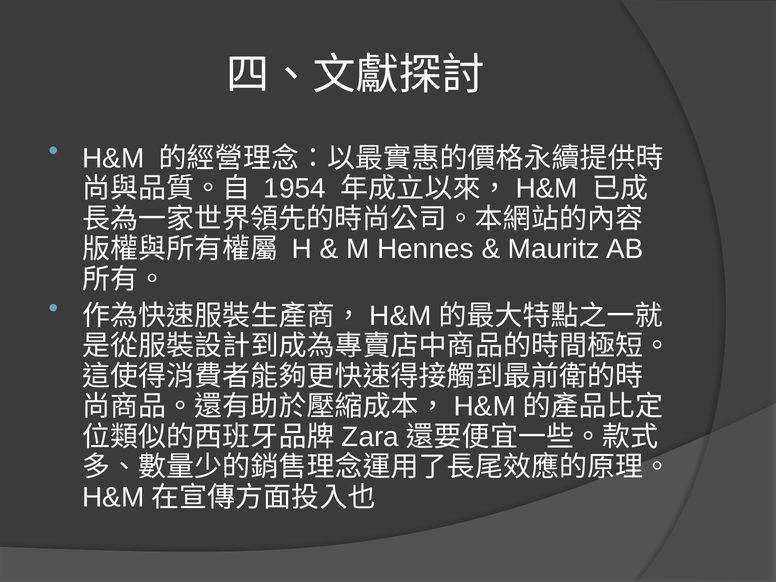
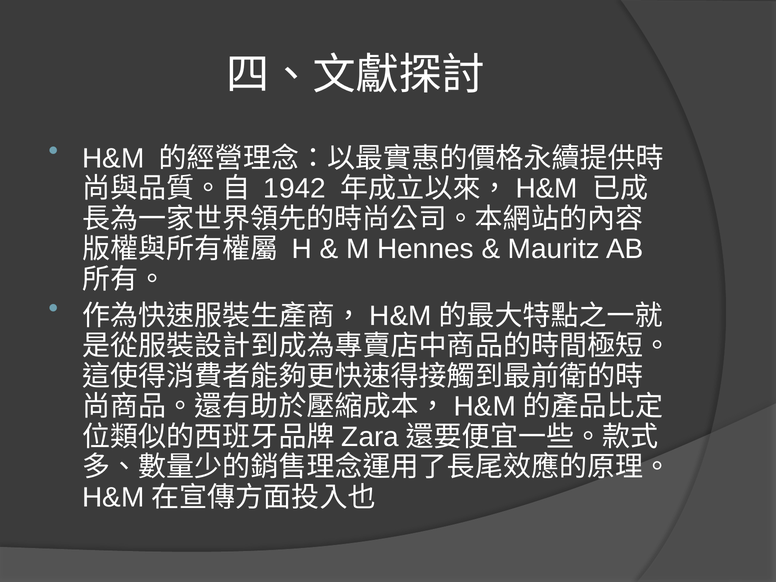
1954: 1954 -> 1942
